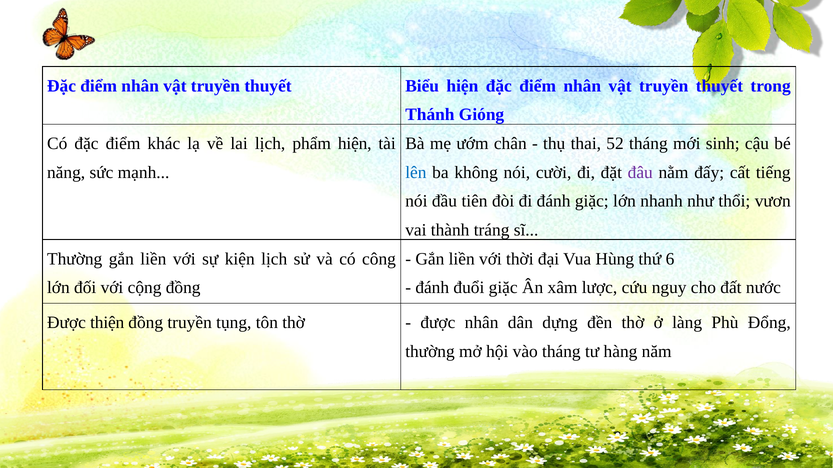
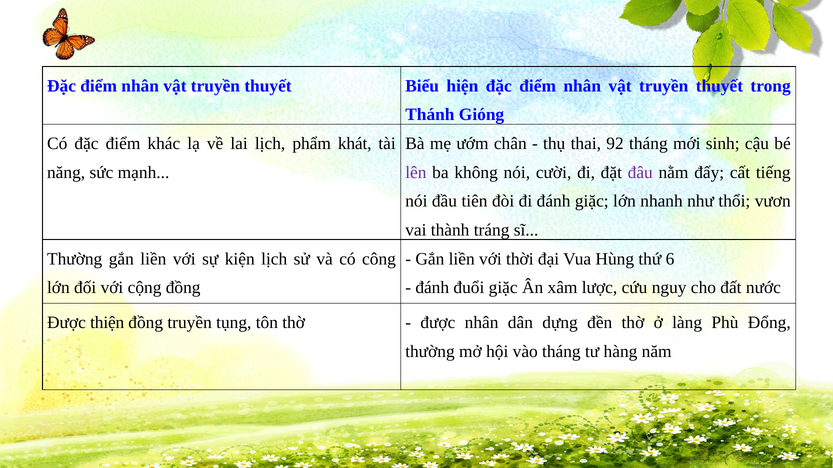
phẩm hiện: hiện -> khát
52: 52 -> 92
lên colour: blue -> purple
